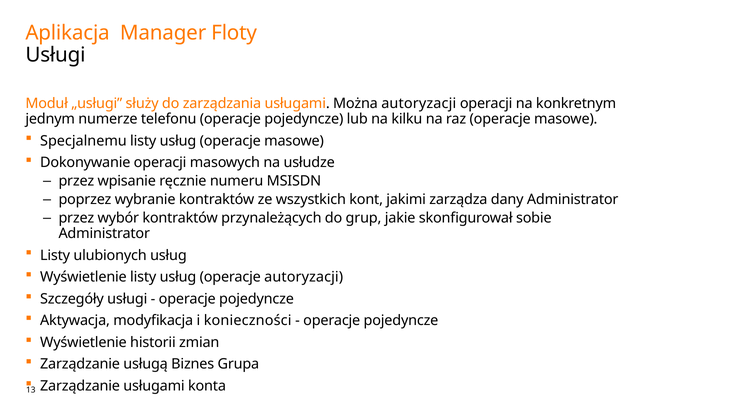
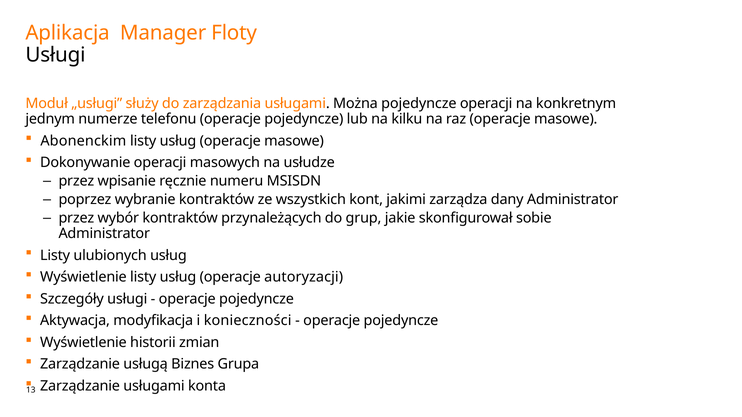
Można autoryzacji: autoryzacji -> pojedyncze
Specjalnemu: Specjalnemu -> Abonenckim
